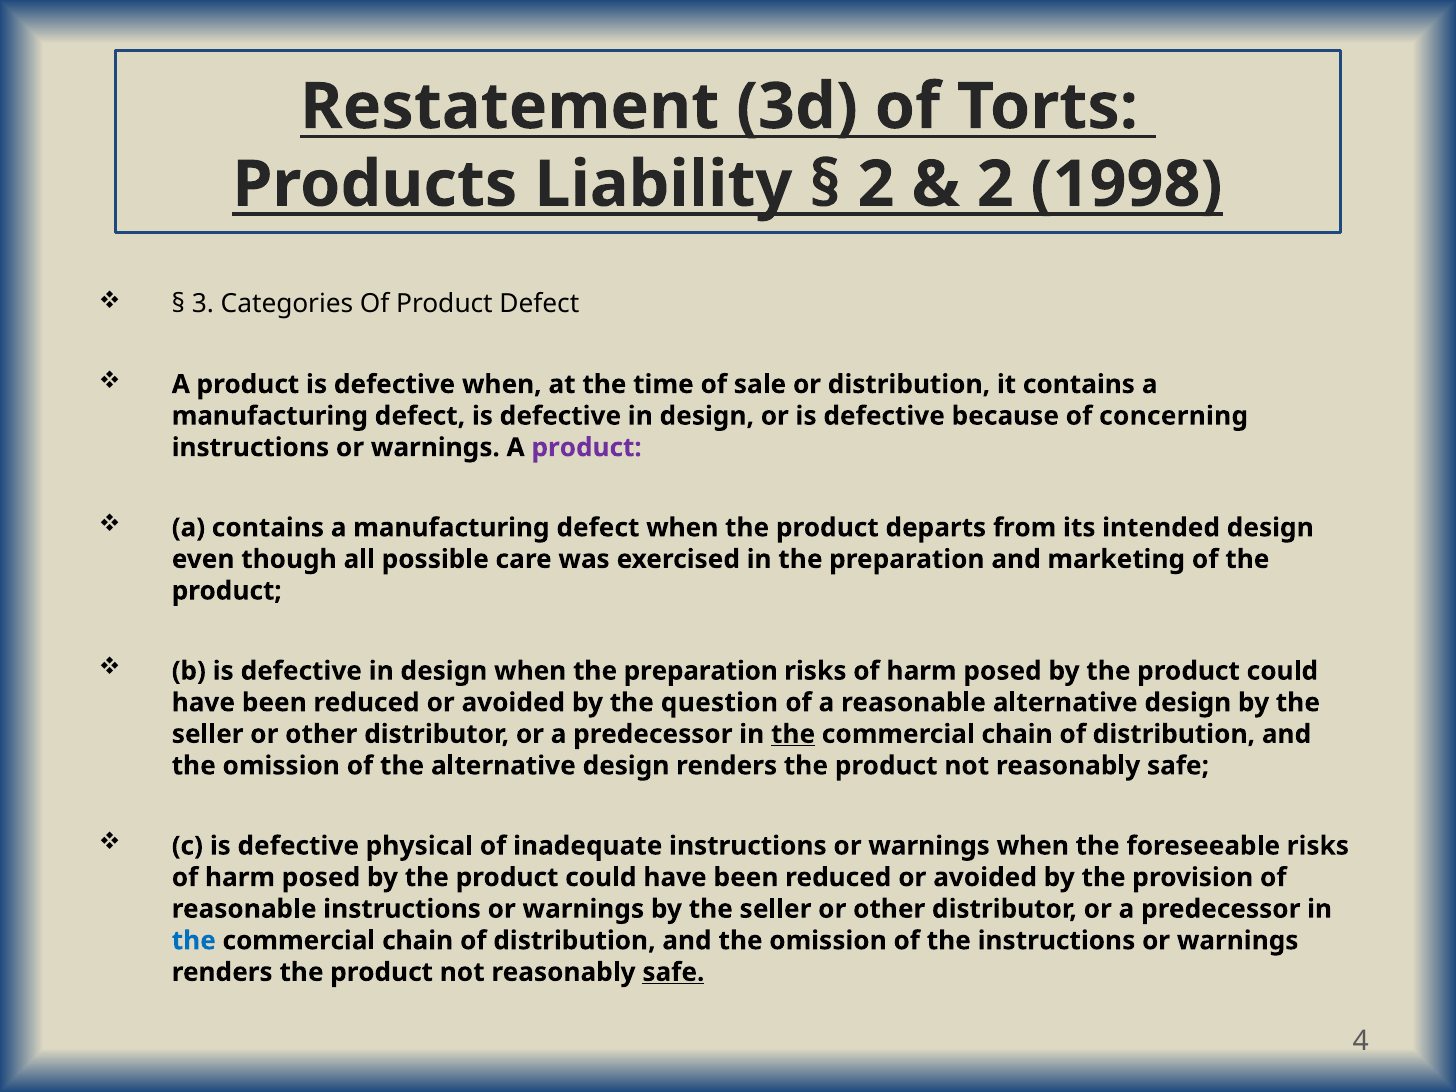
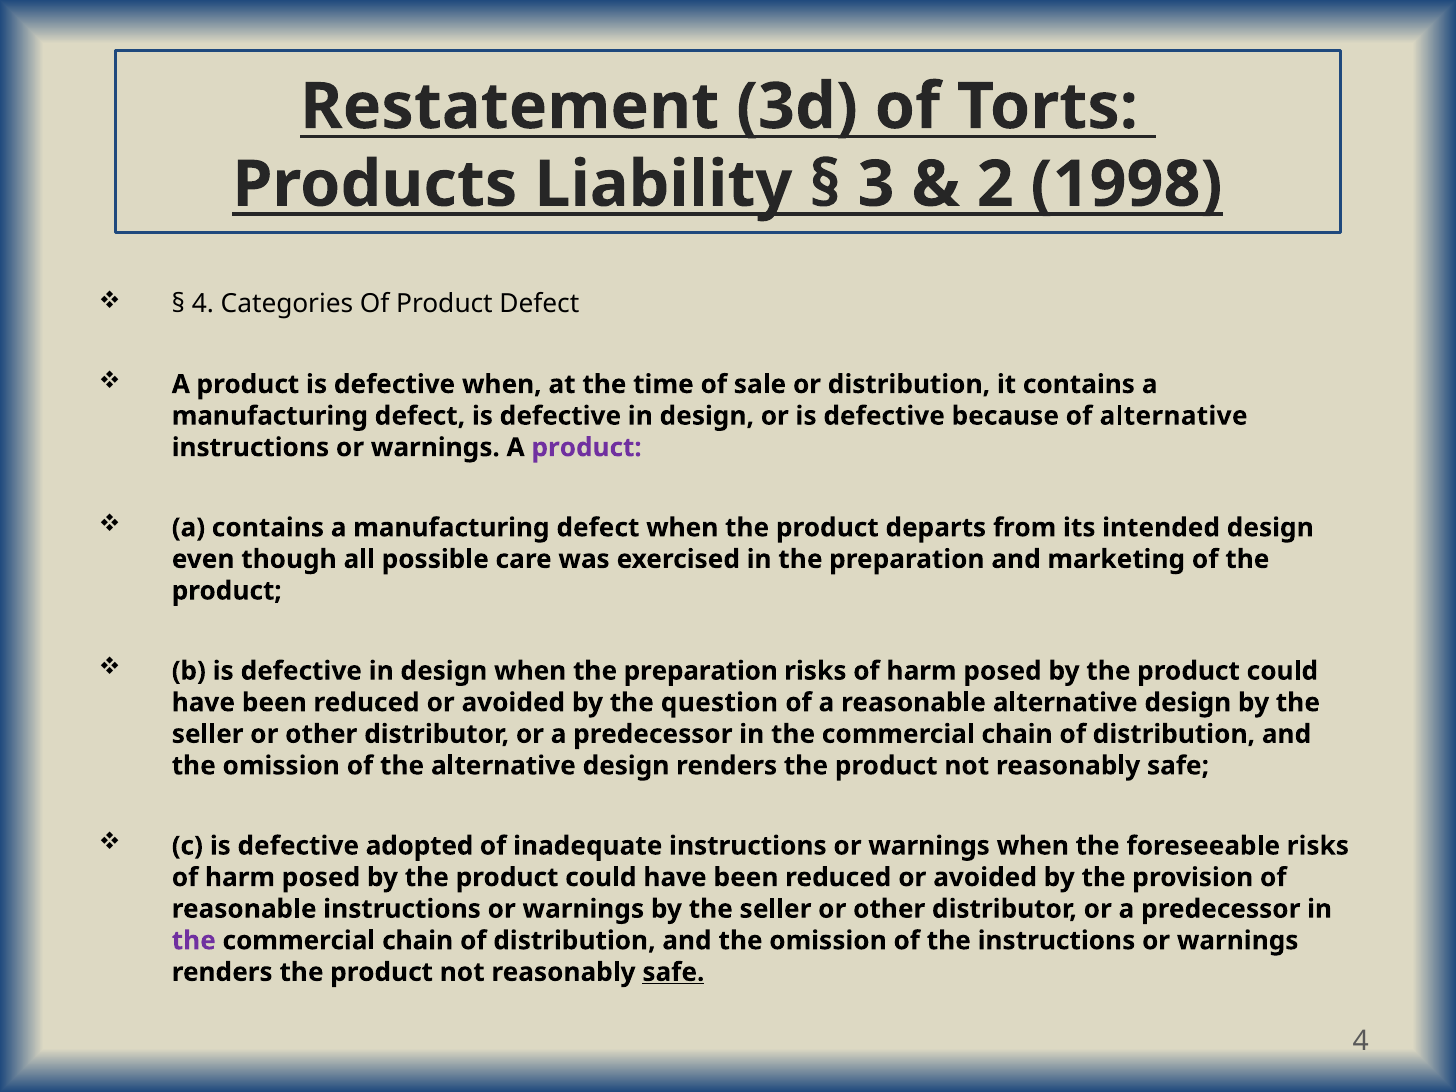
2 at (876, 184): 2 -> 3
3 at (203, 304): 3 -> 4
of concerning: concerning -> alternative
the at (793, 734) underline: present -> none
physical: physical -> adopted
the at (194, 941) colour: blue -> purple
